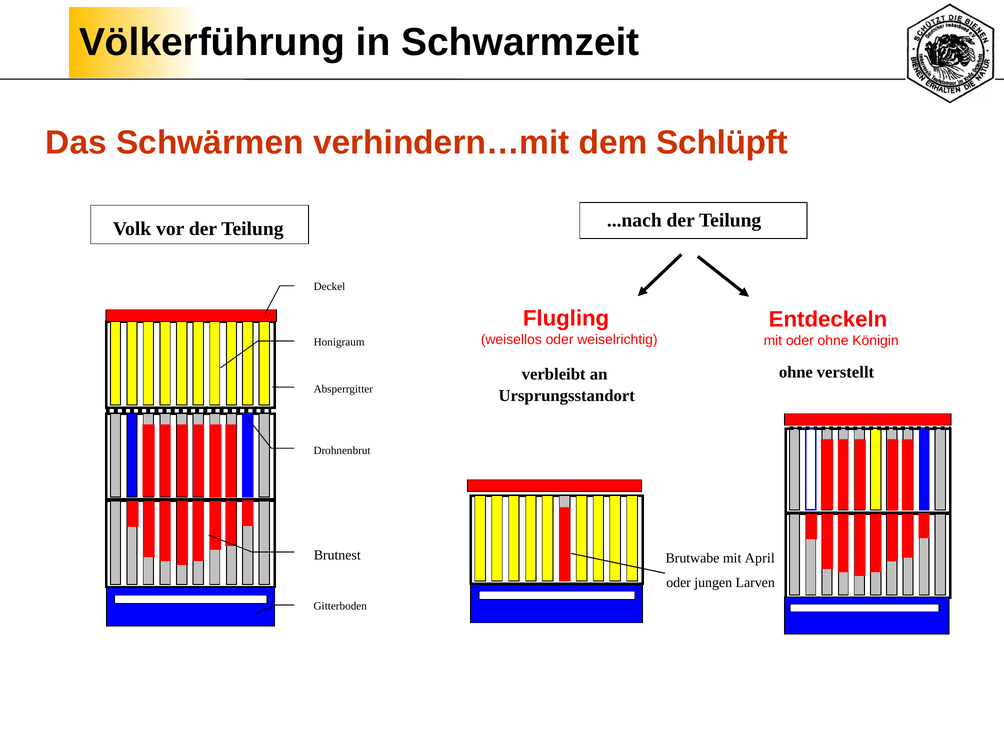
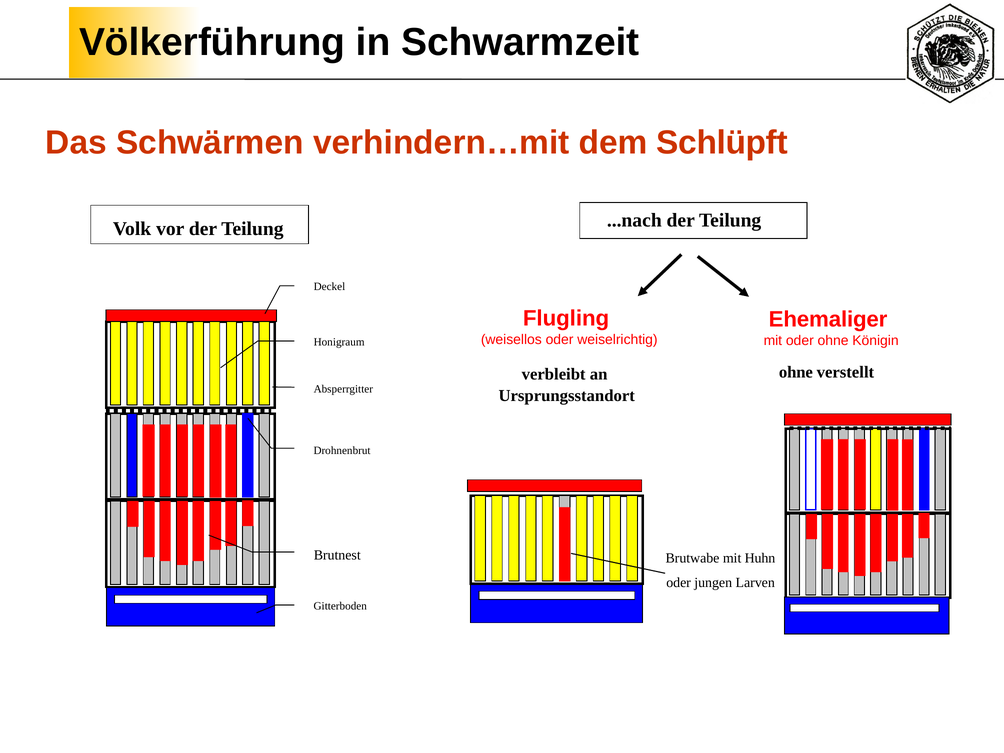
Entdeckeln: Entdeckeln -> Ehemaliger
April: April -> Huhn
